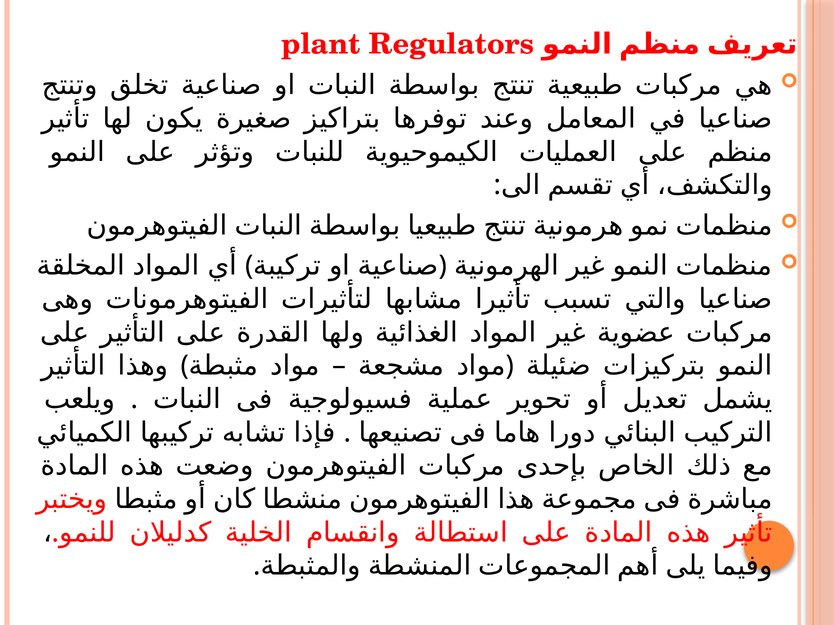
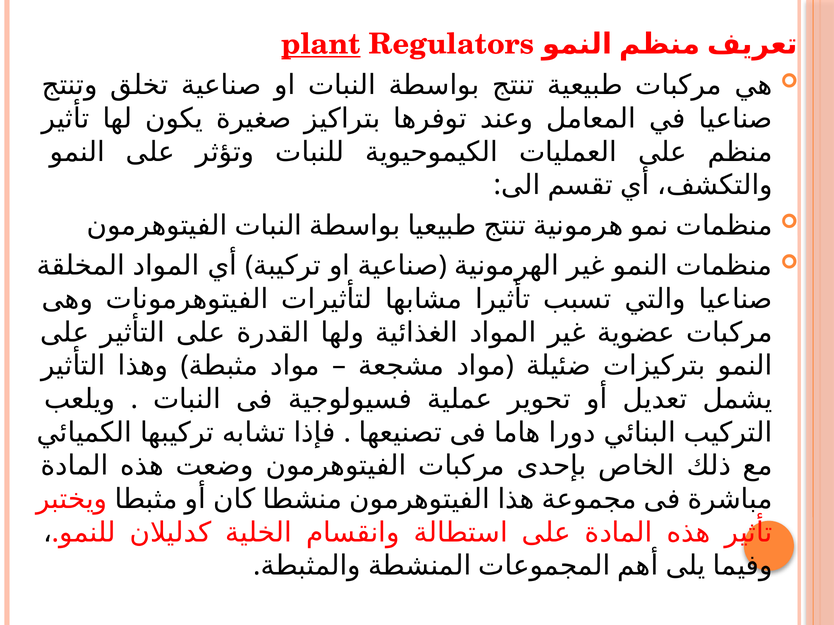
plant underline: none -> present
